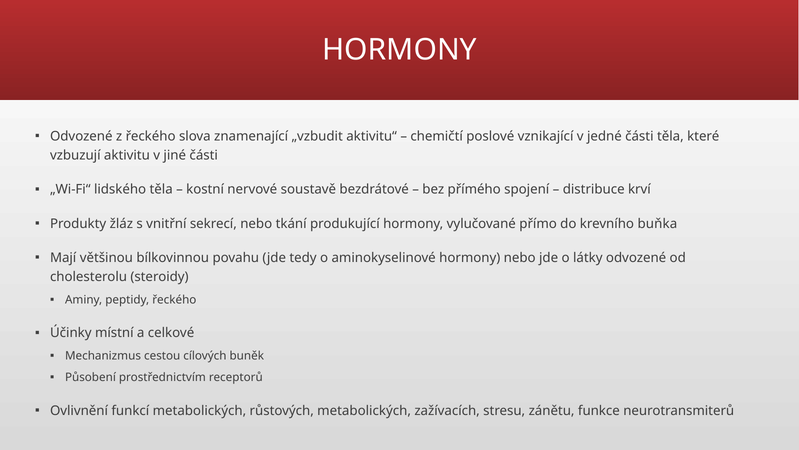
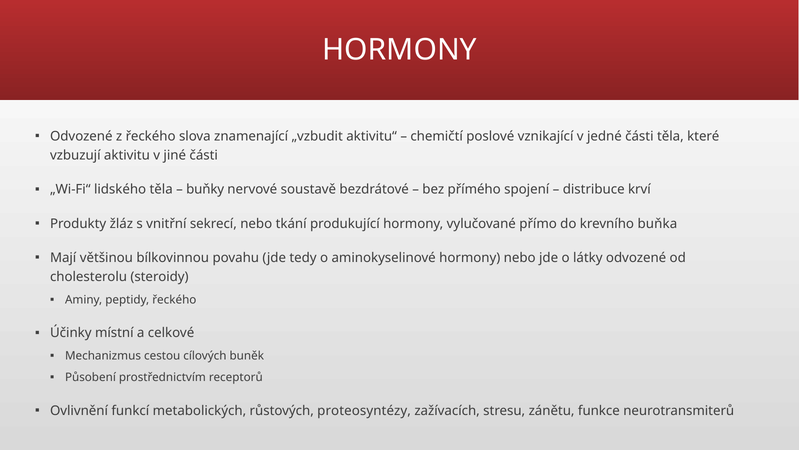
kostní: kostní -> buňky
růstových metabolických: metabolických -> proteosyntézy
